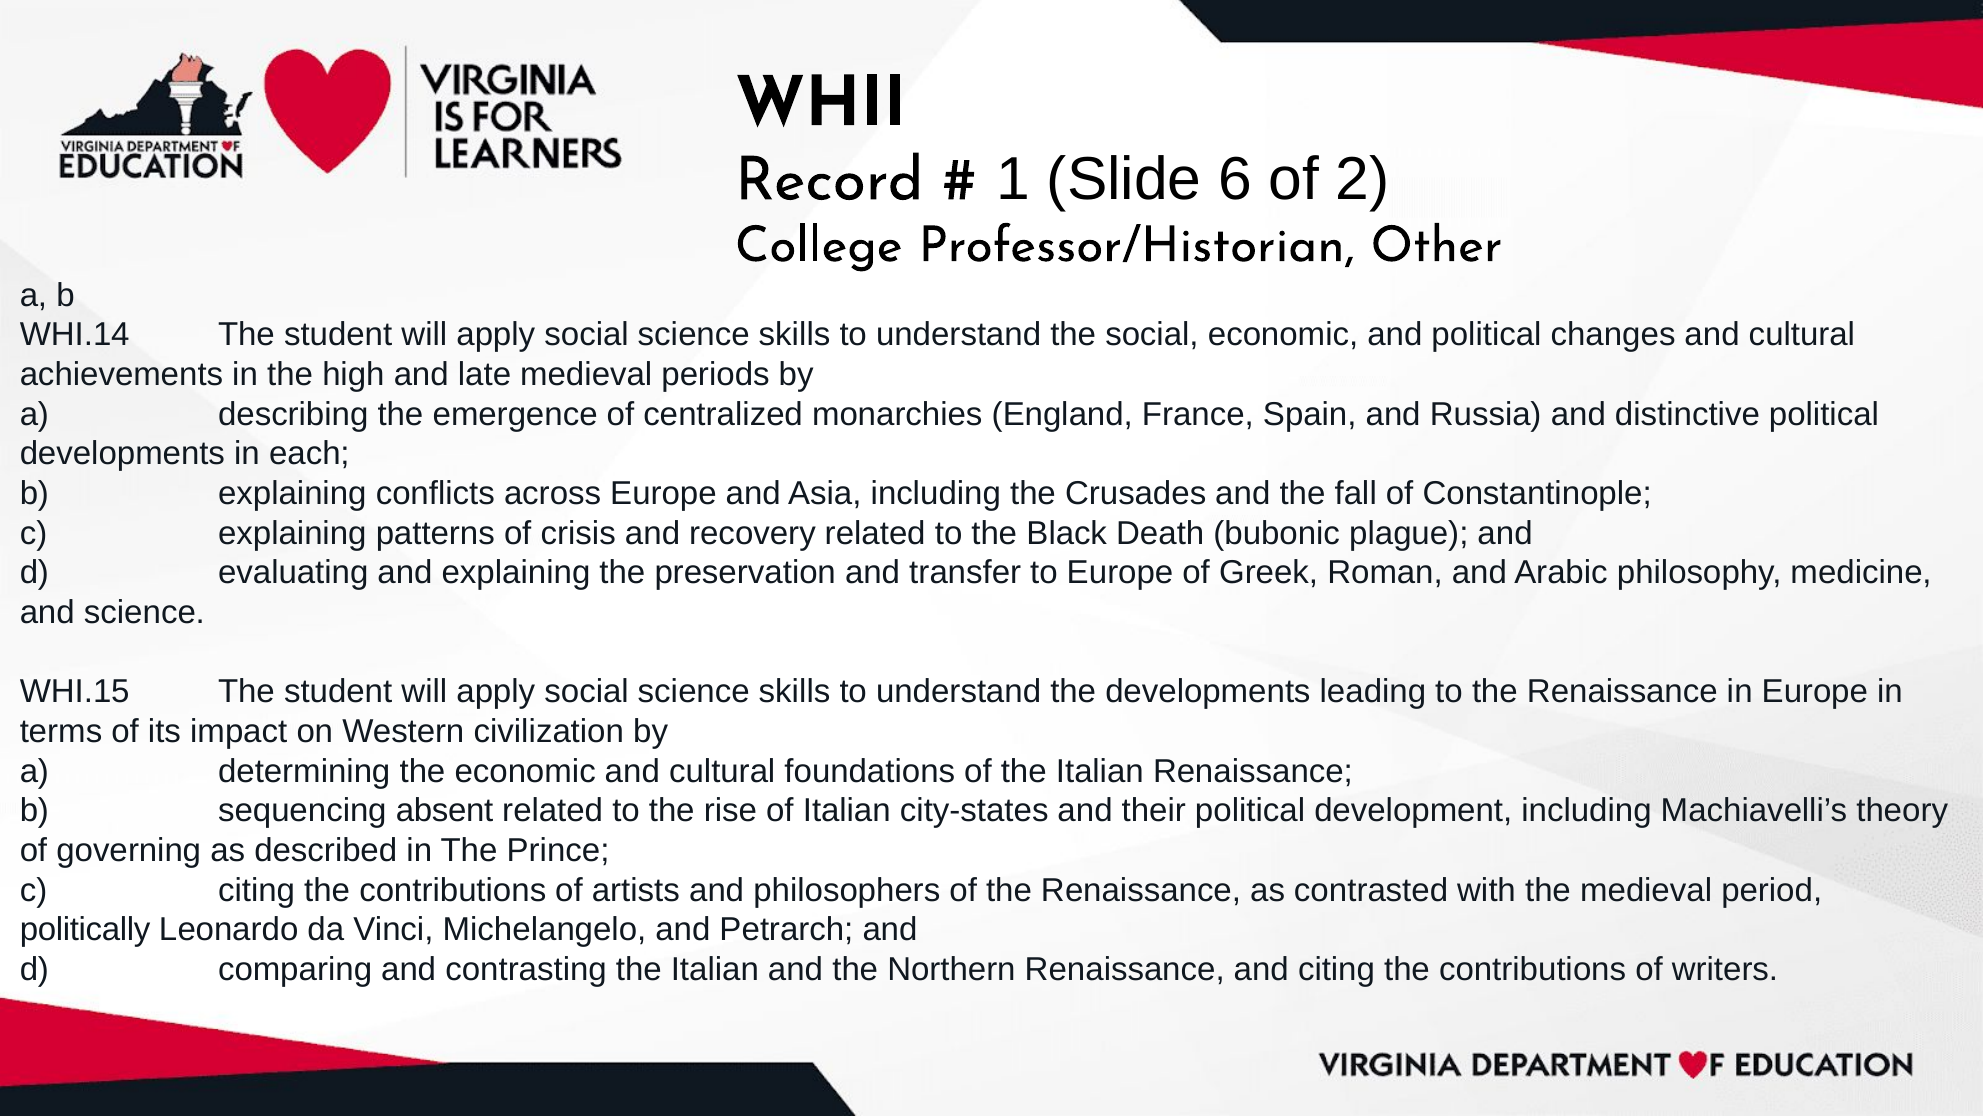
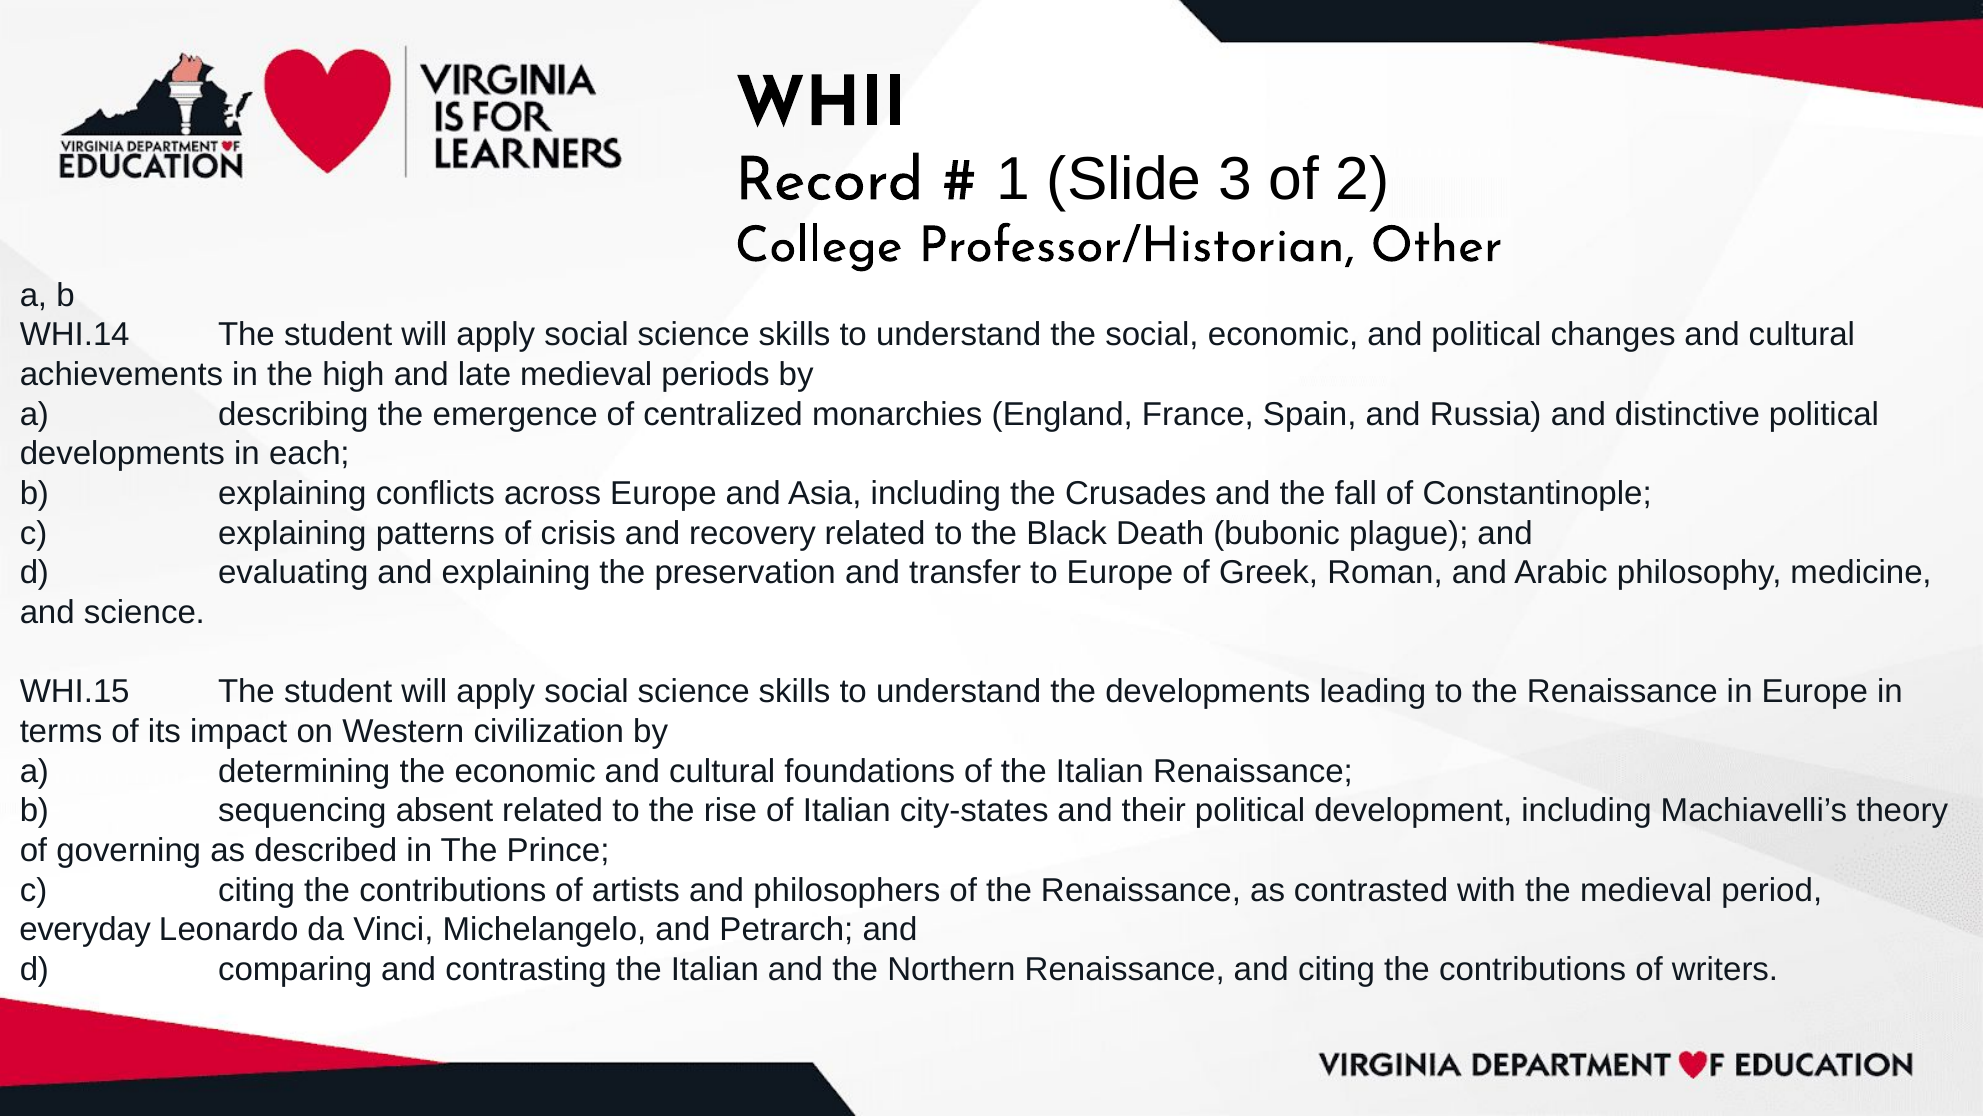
6: 6 -> 3
politically: politically -> everyday
